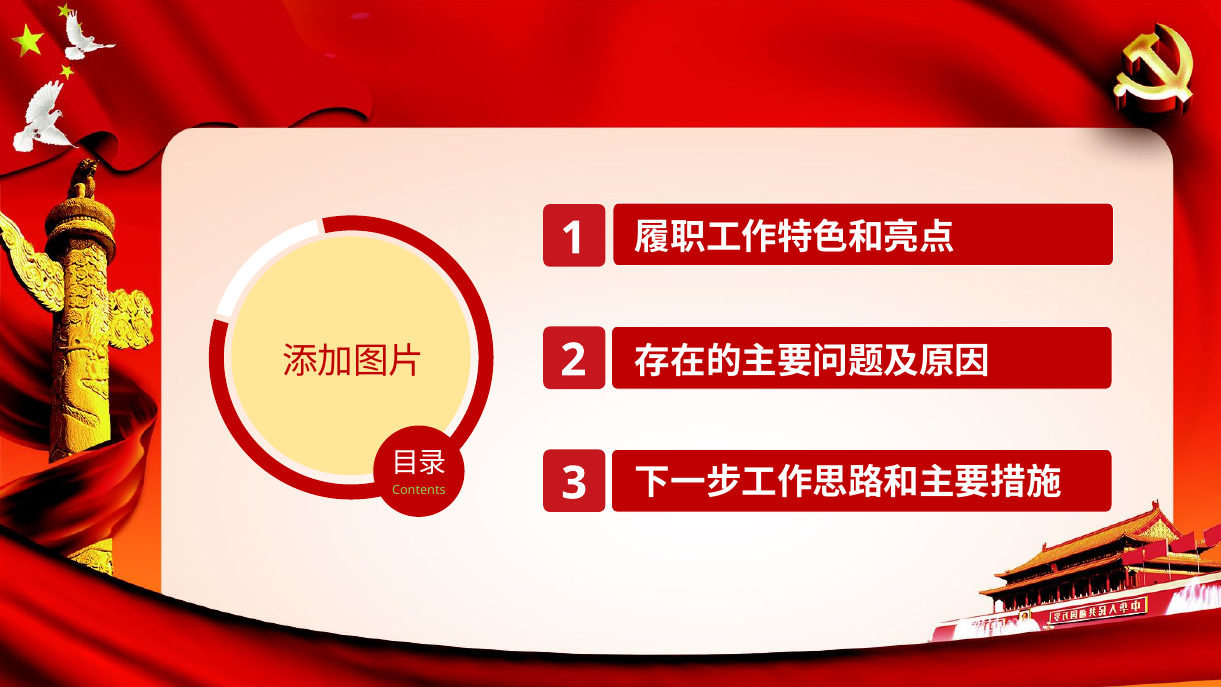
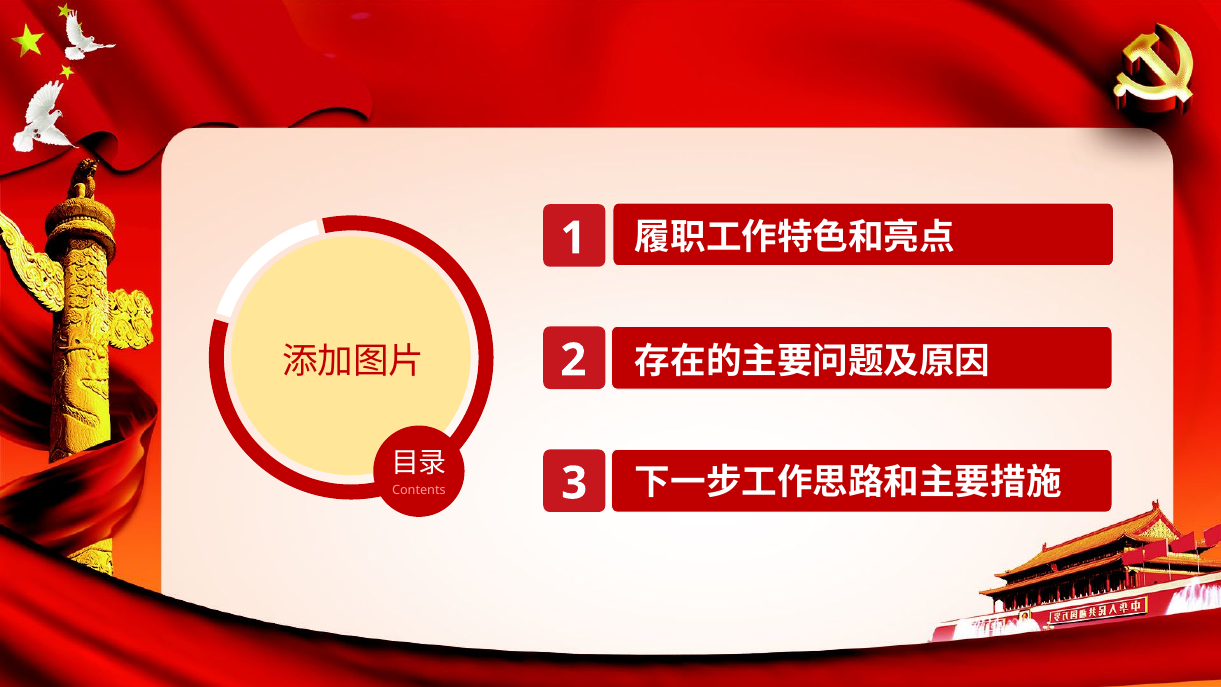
Contents colour: light green -> pink
